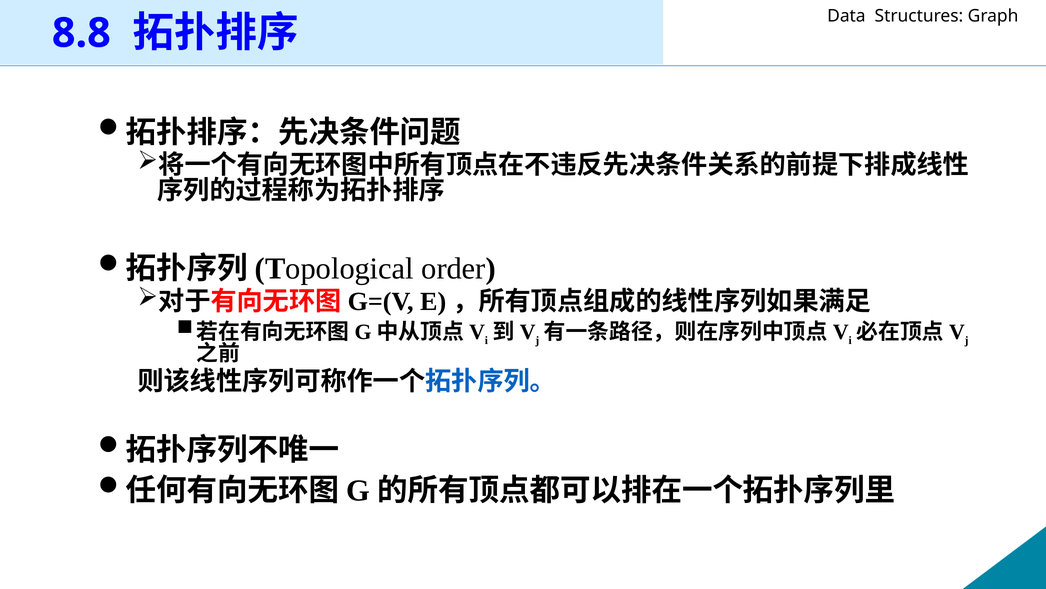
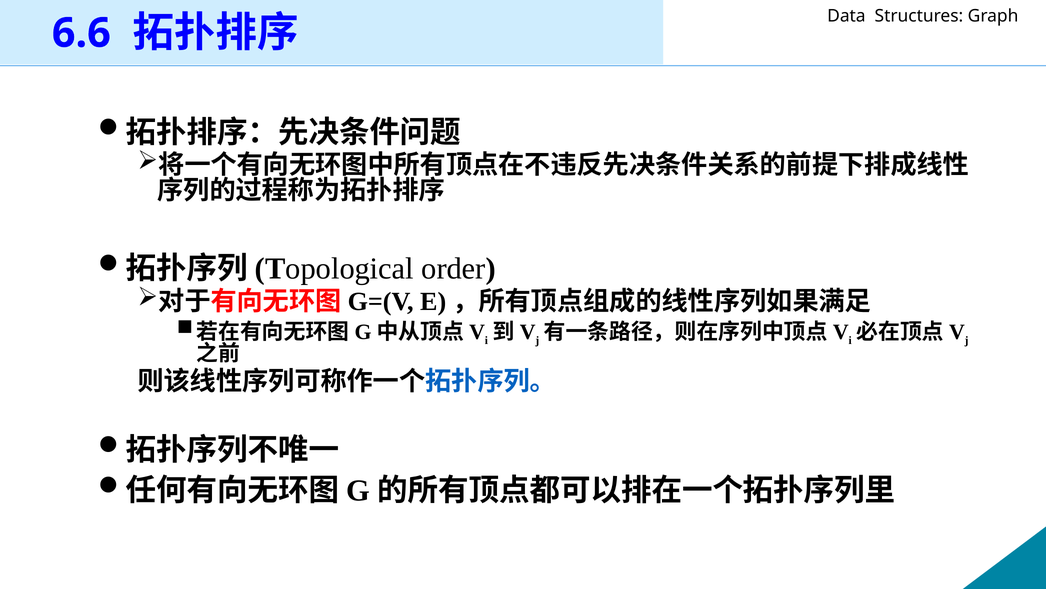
8.8: 8.8 -> 6.6
